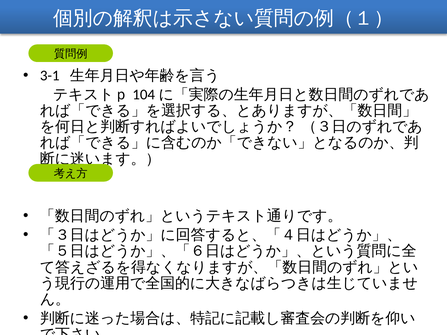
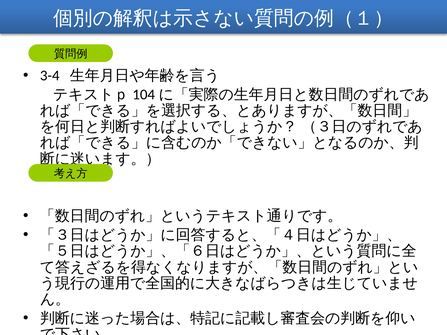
3-1: 3-1 -> 3-4
